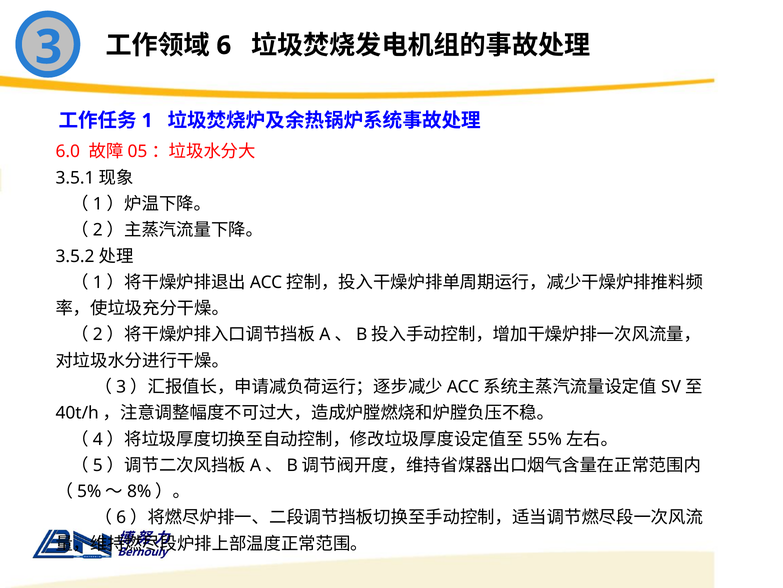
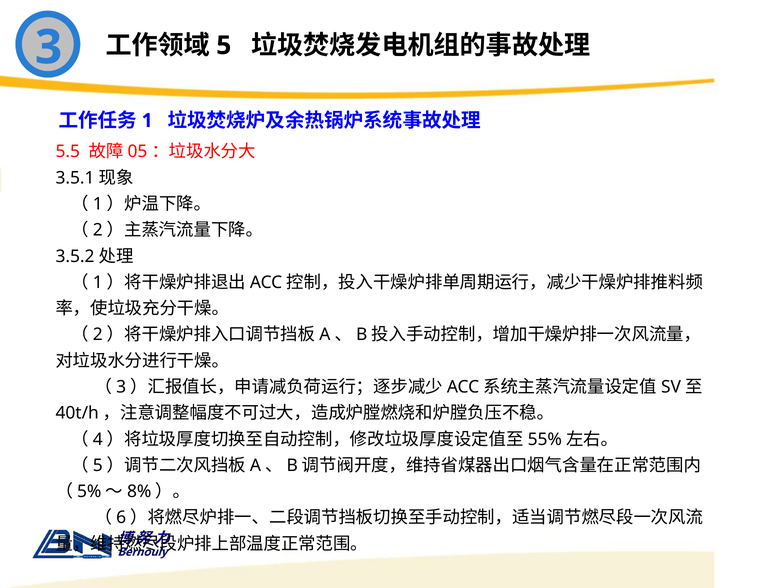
6: 6 -> 5
6.0: 6.0 -> 5.5
